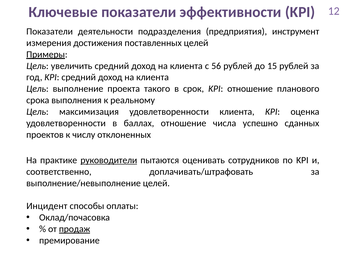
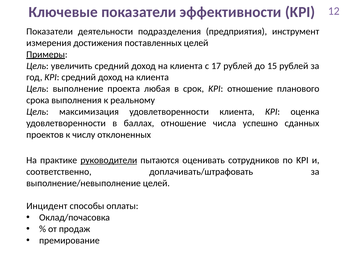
56: 56 -> 17
такого: такого -> любая
продаж underline: present -> none
